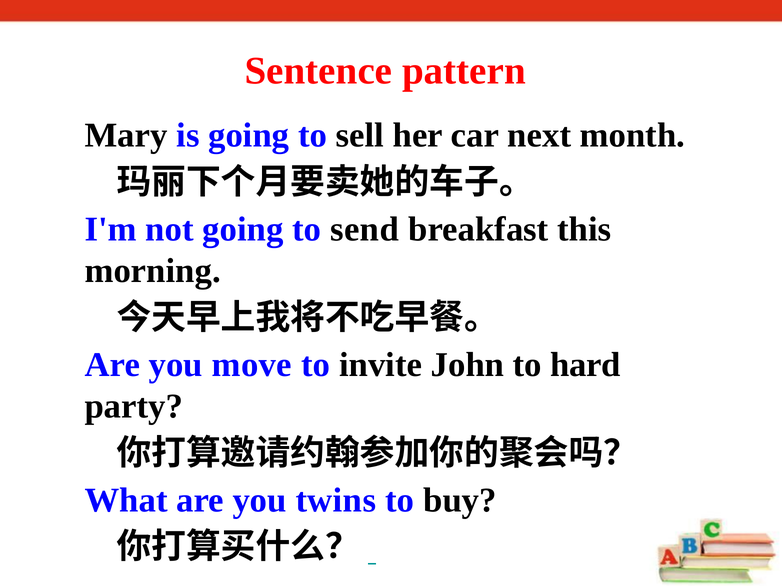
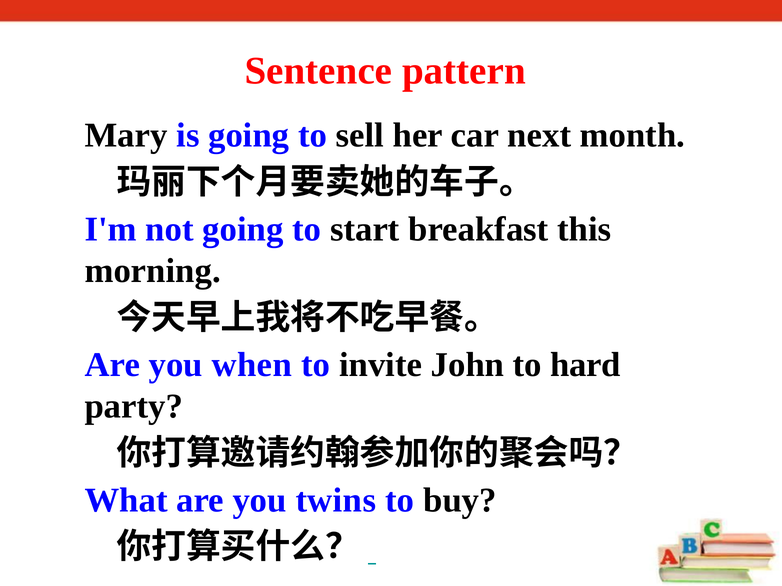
send: send -> start
move: move -> when
